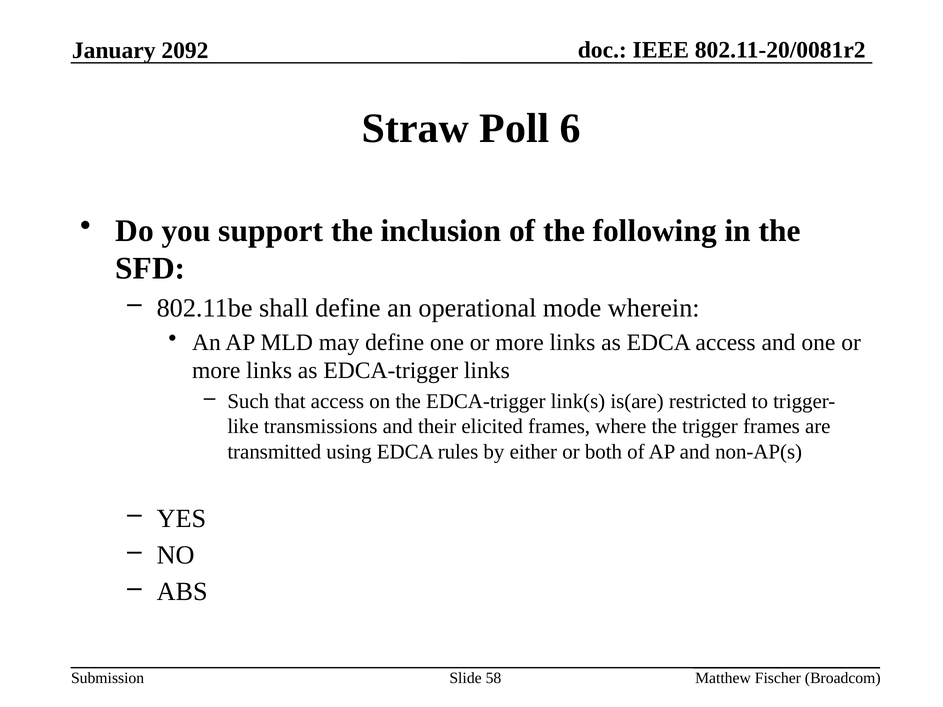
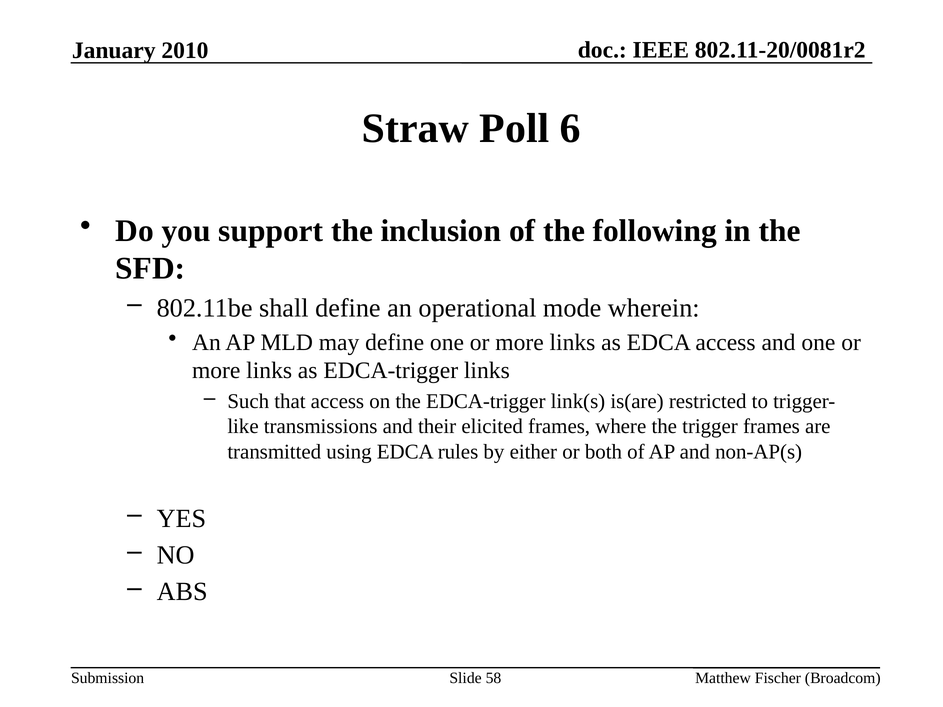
2092: 2092 -> 2010
